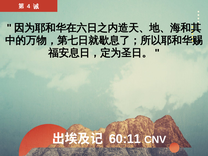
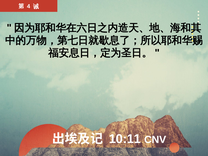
60:11: 60:11 -> 10:11
